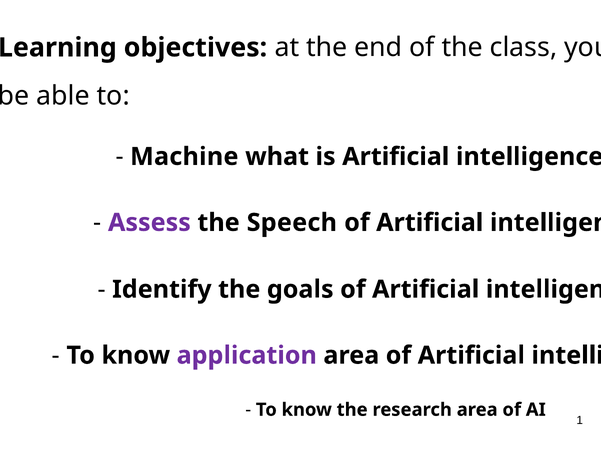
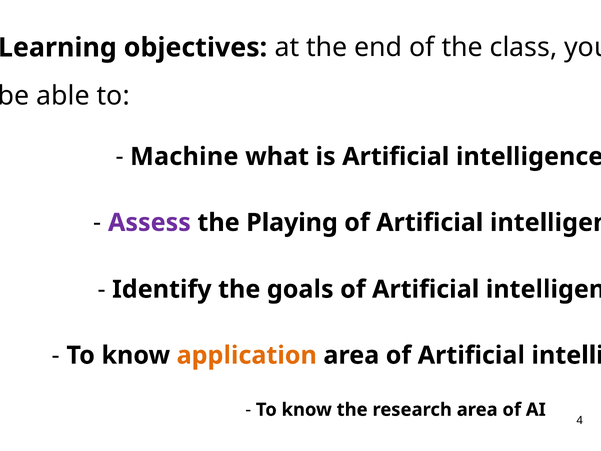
Speech: Speech -> Playing
application colour: purple -> orange
1: 1 -> 4
